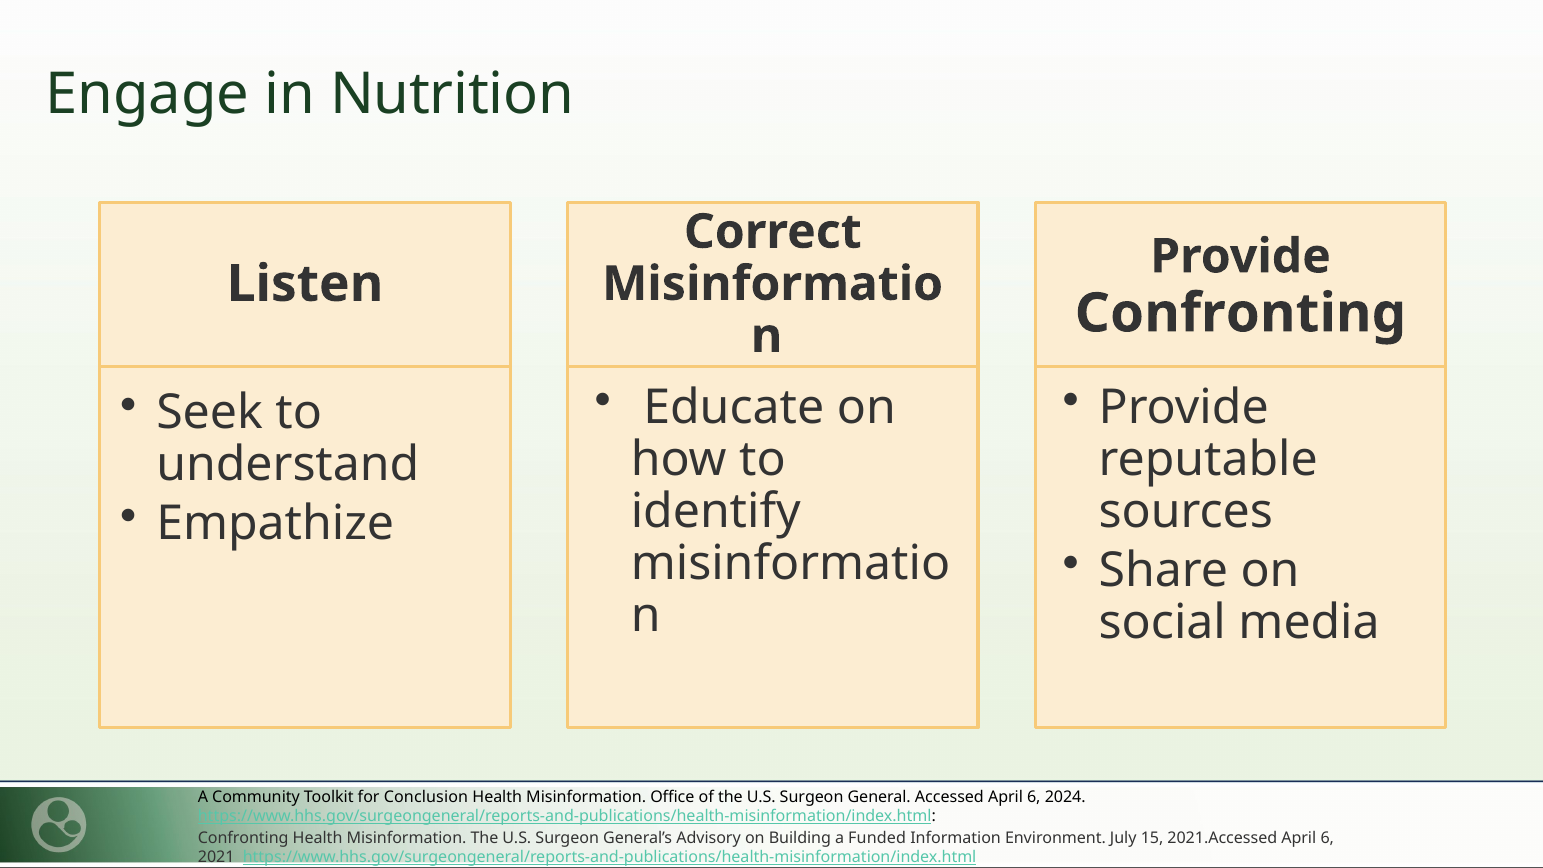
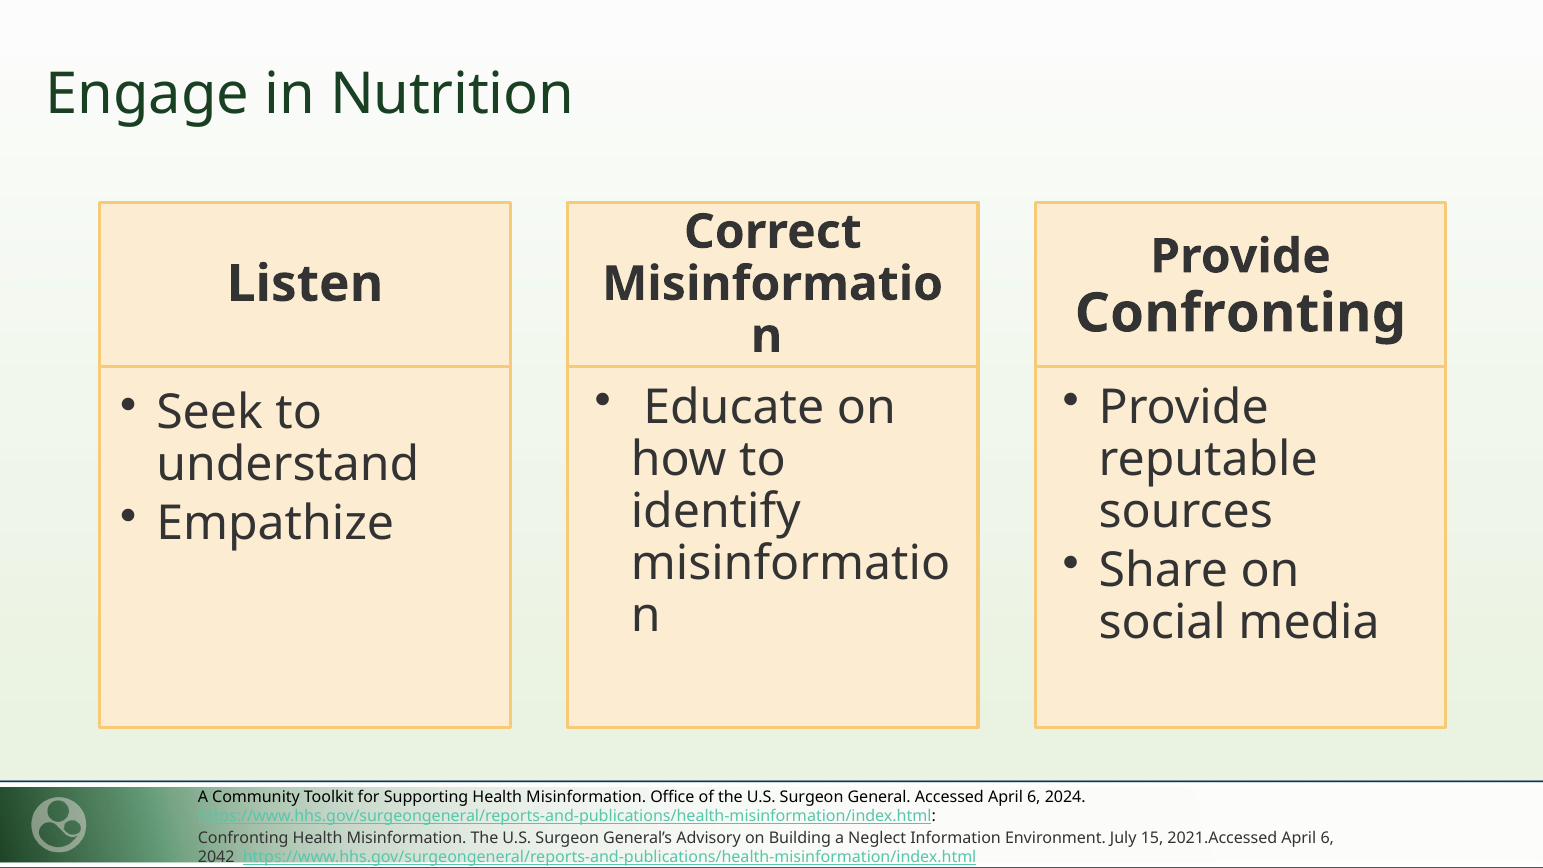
Conclusion: Conclusion -> Supporting
Funded: Funded -> Neglect
2021: 2021 -> 2042
